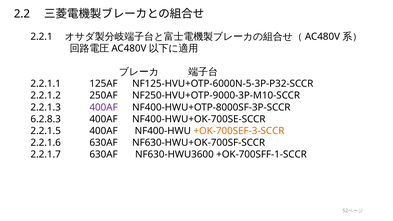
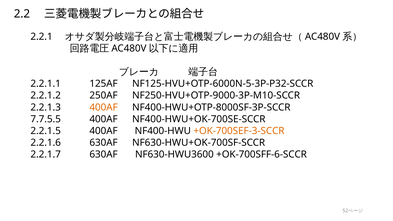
400AF at (104, 107) colour: purple -> orange
6.2.8.3: 6.2.8.3 -> 7.7.5.5
+OK-700SFF-1-SCCR: +OK-700SFF-1-SCCR -> +OK-700SFF-6-SCCR
